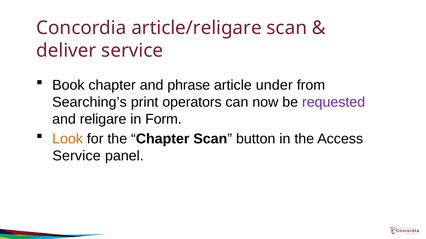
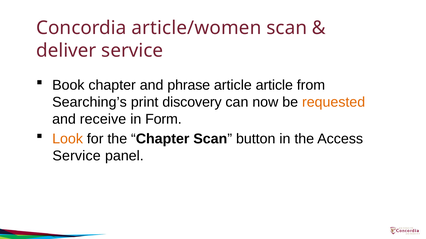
article/religare: article/religare -> article/women
article under: under -> article
operators: operators -> discovery
requested colour: purple -> orange
religare: religare -> receive
